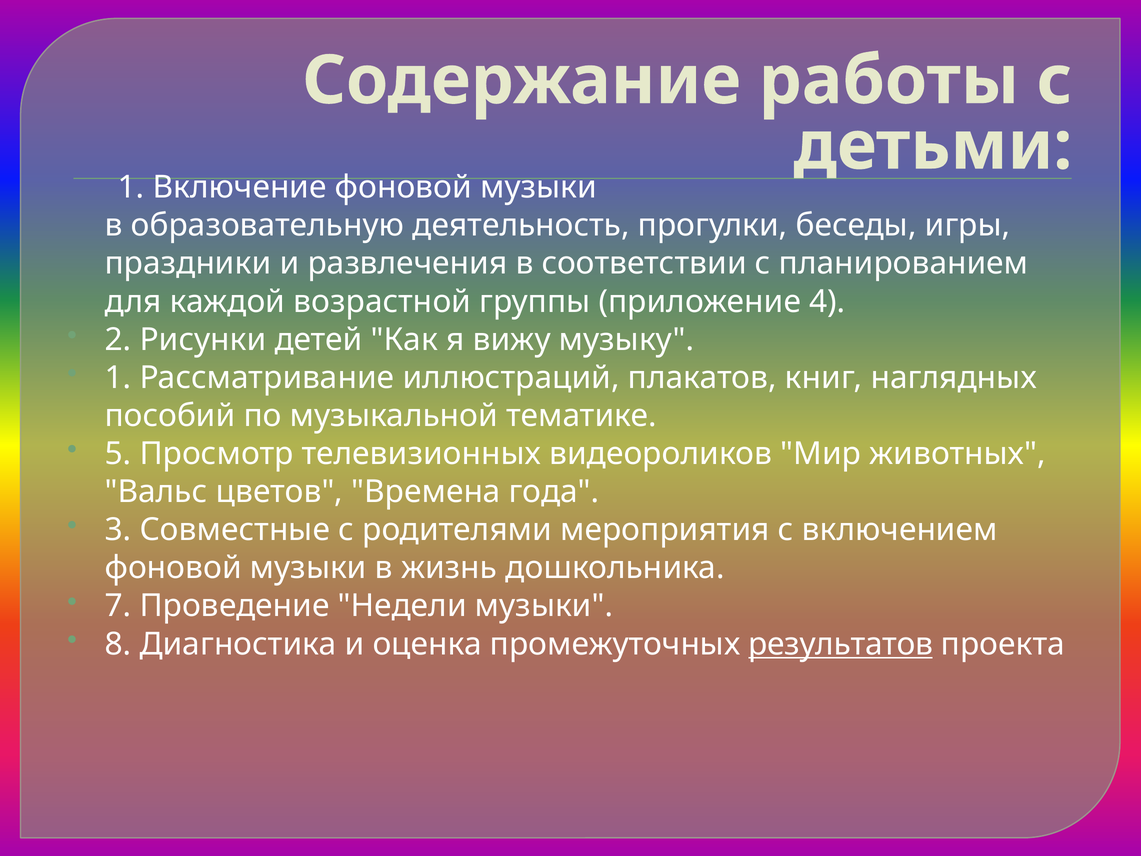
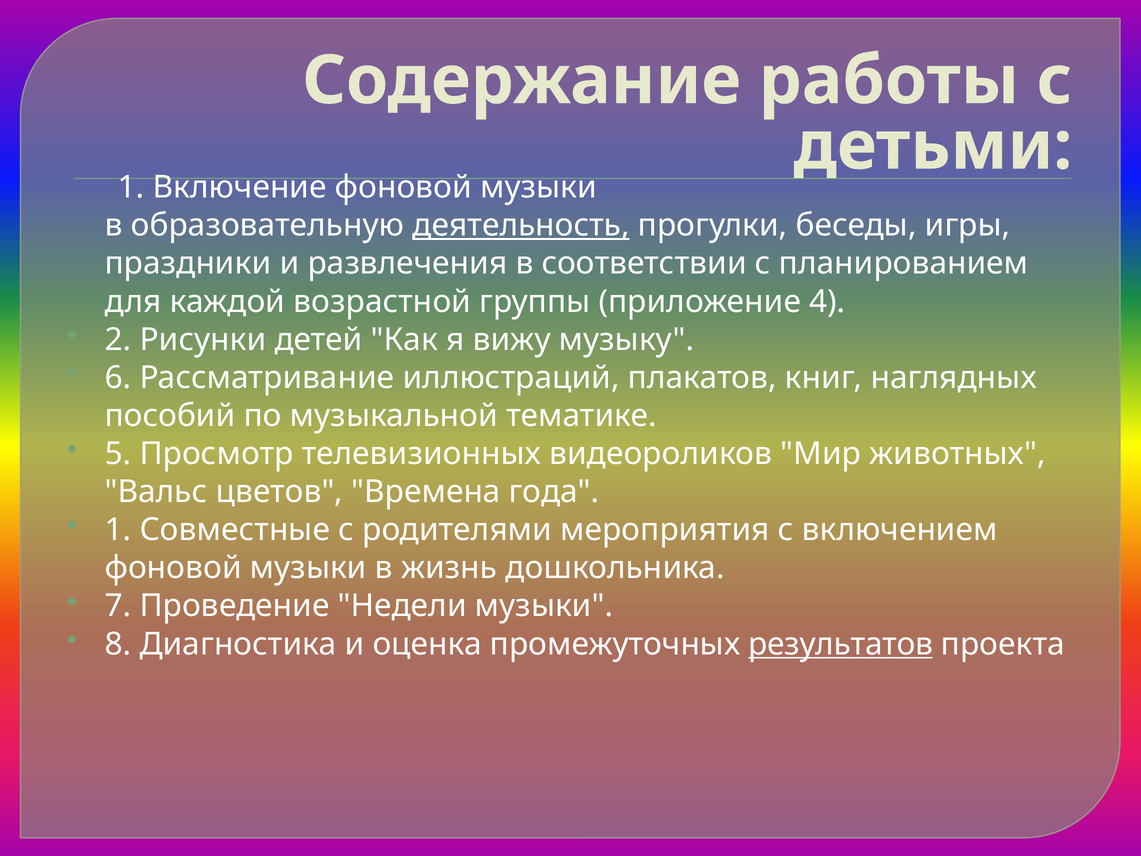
деятельность underline: none -> present
1 at (118, 378): 1 -> 6
3 at (118, 530): 3 -> 1
